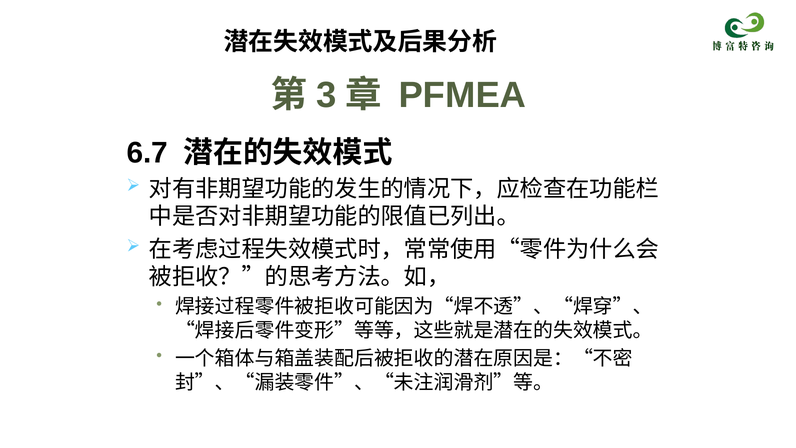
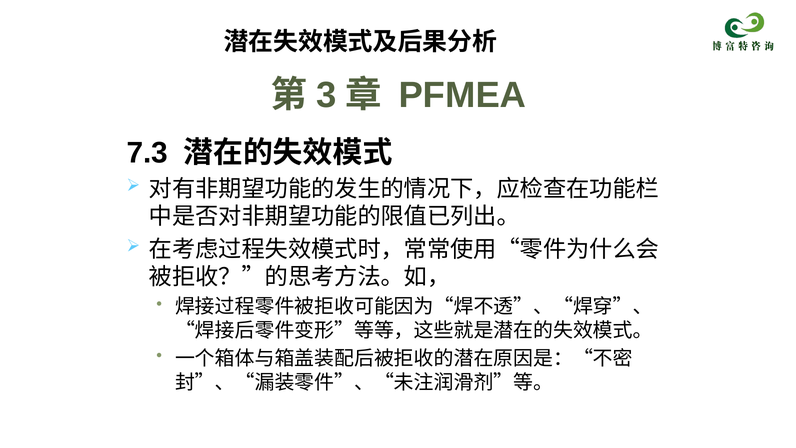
6.7: 6.7 -> 7.3
